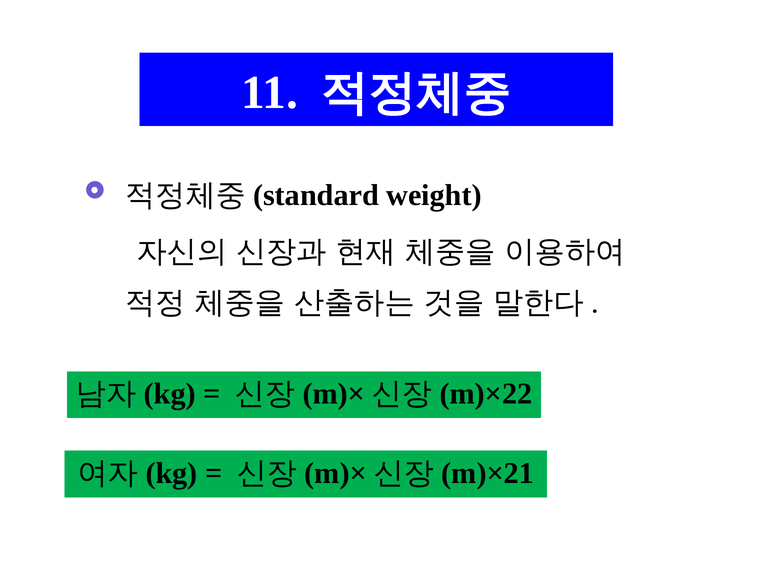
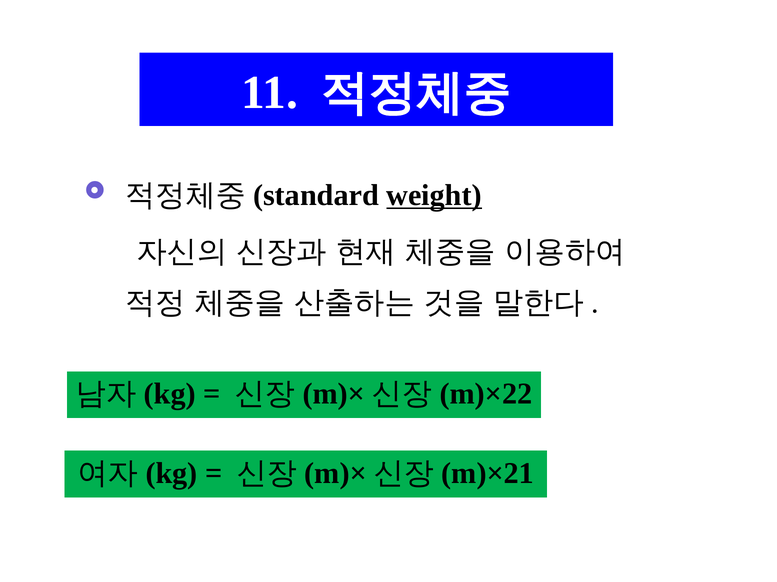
weight underline: none -> present
